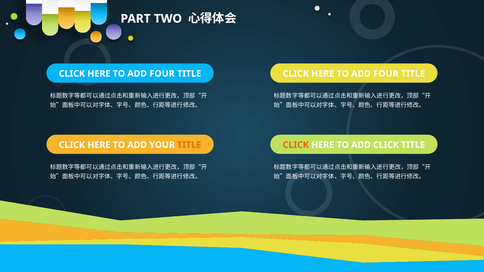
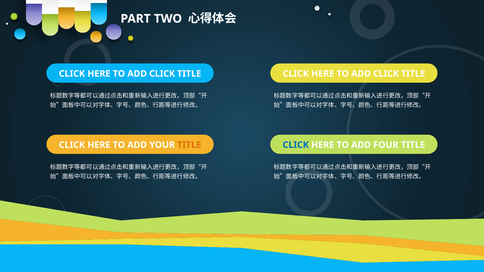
FOUR at (162, 74): FOUR -> CLICK
FOUR at (386, 74): FOUR -> CLICK
CLICK at (296, 145) colour: orange -> blue
ADD CLICK: CLICK -> FOUR
